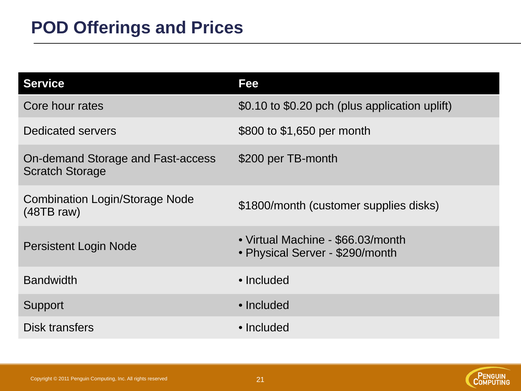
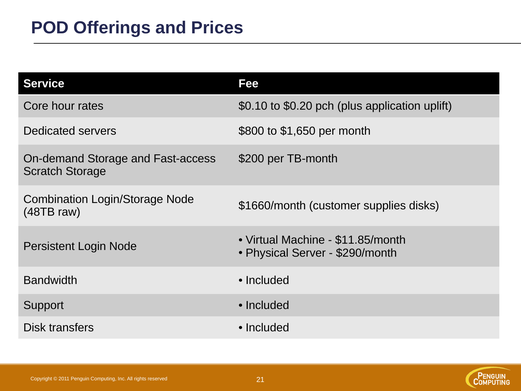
$1800/month: $1800/month -> $1660/month
$66.03/month: $66.03/month -> $11.85/month
